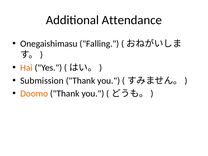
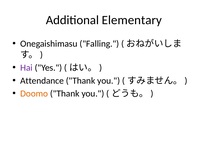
Attendance: Attendance -> Elementary
Hai colour: orange -> purple
Submission: Submission -> Attendance
